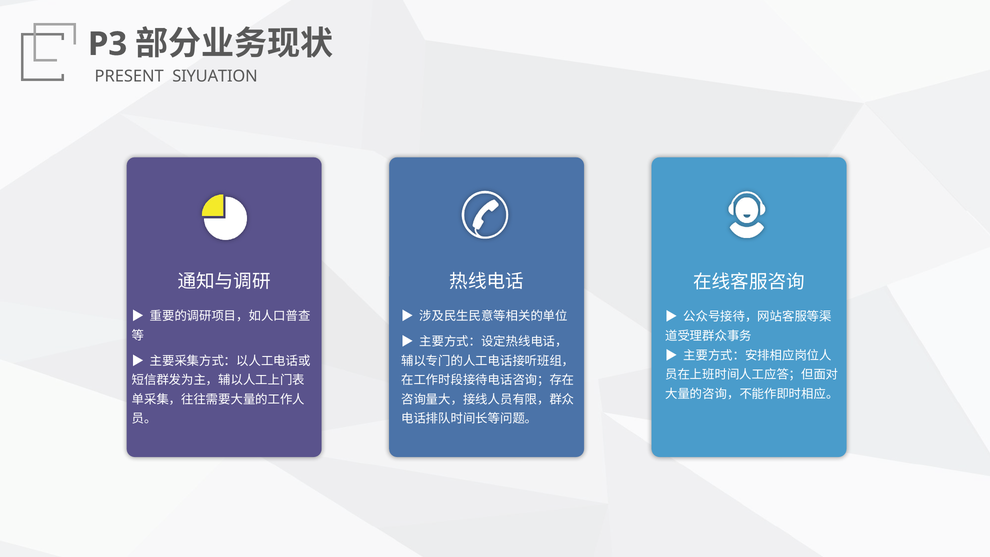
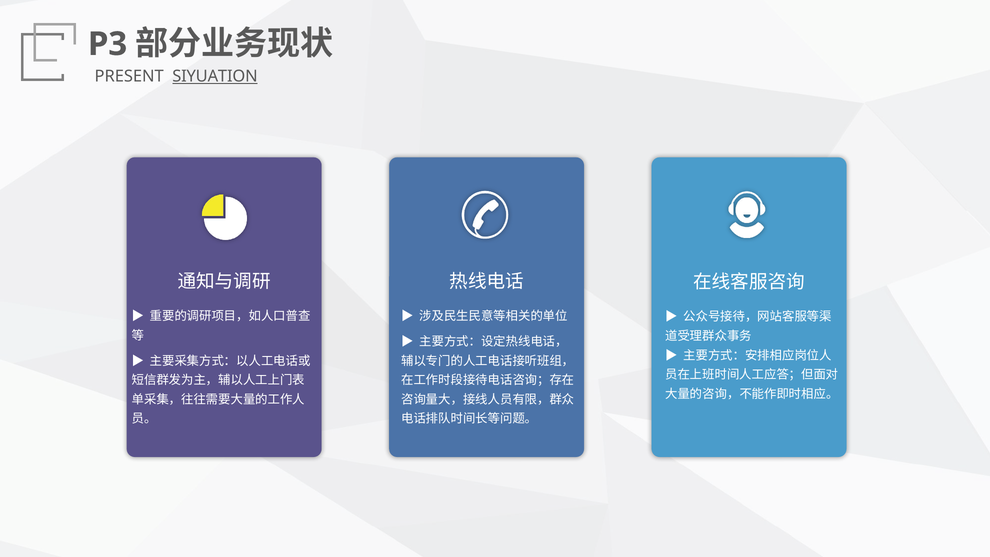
SIYUATION underline: none -> present
